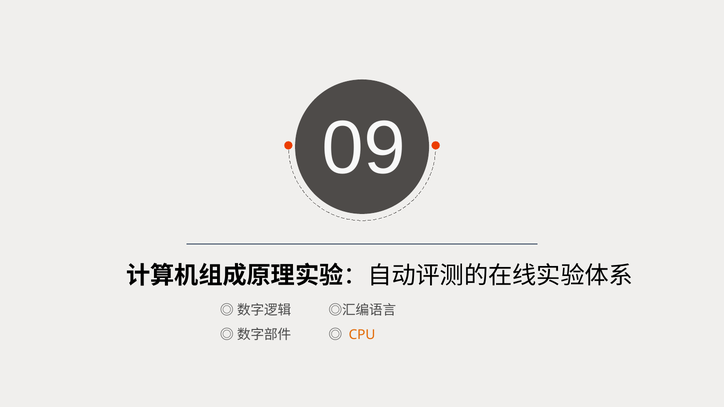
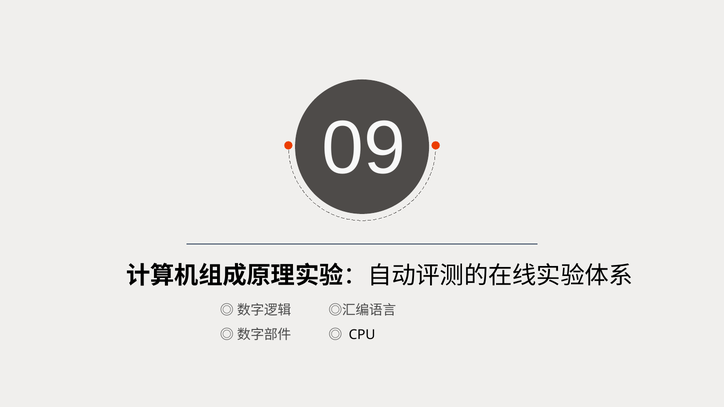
CPU colour: orange -> black
